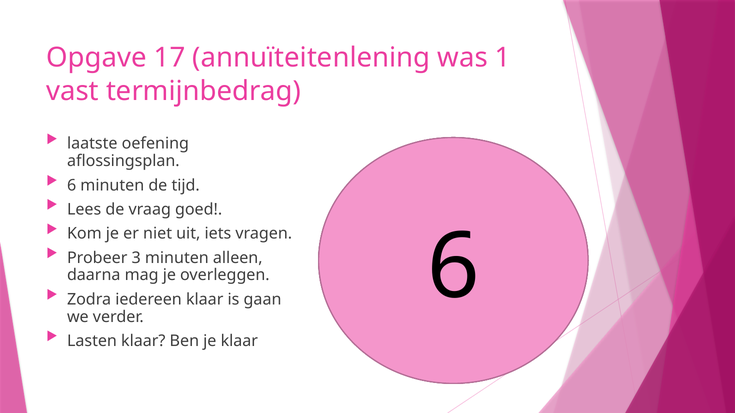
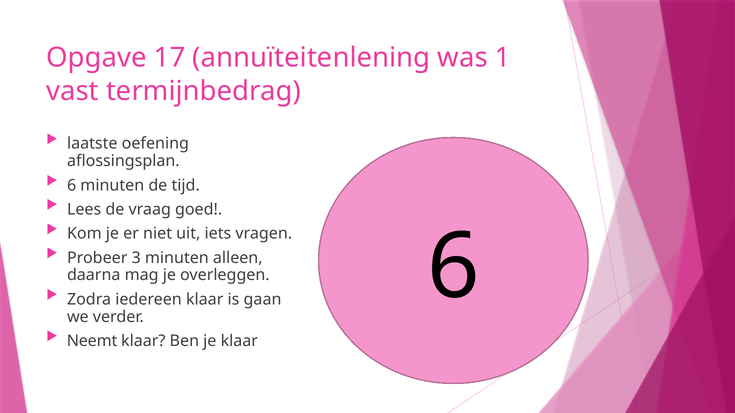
Lasten: Lasten -> Neemt
